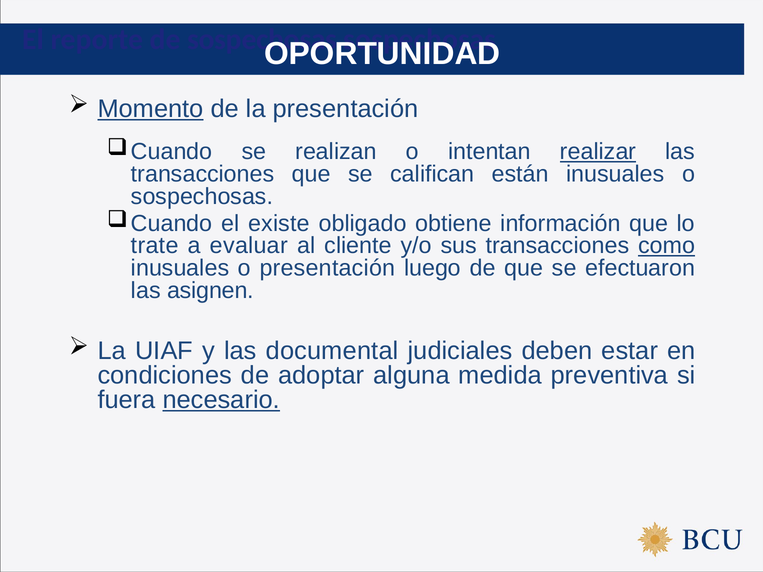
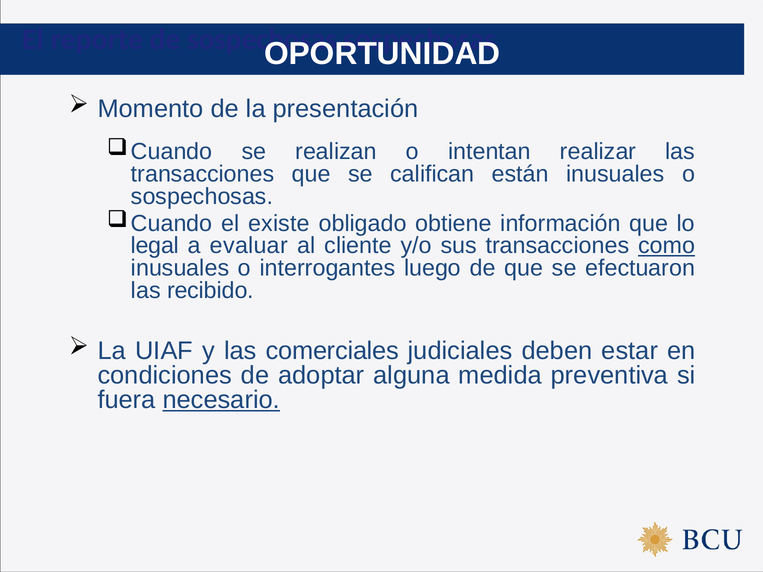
Momento underline: present -> none
realizar underline: present -> none
trate: trate -> legal
o presentación: presentación -> interrogantes
asignen: asignen -> recibido
documental: documental -> comerciales
